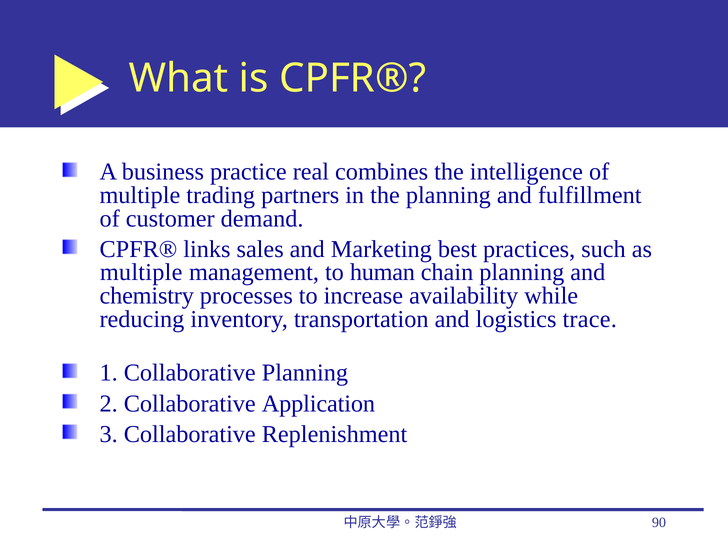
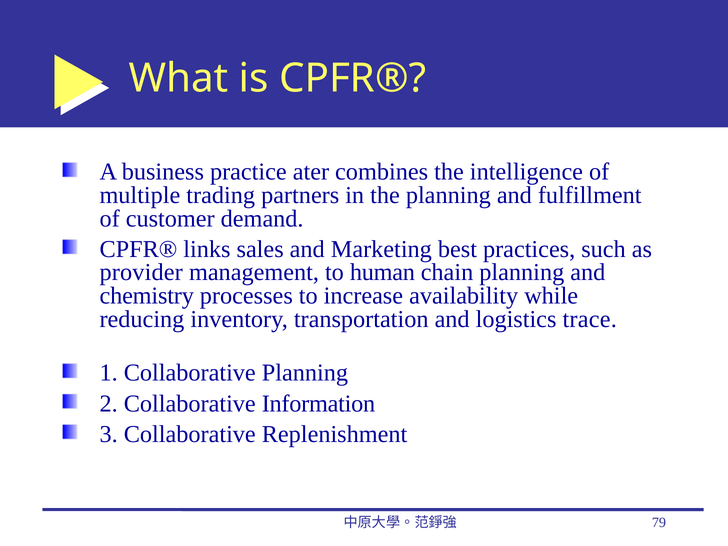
real: real -> ater
multiple at (141, 272): multiple -> provider
Application: Application -> Information
90: 90 -> 79
